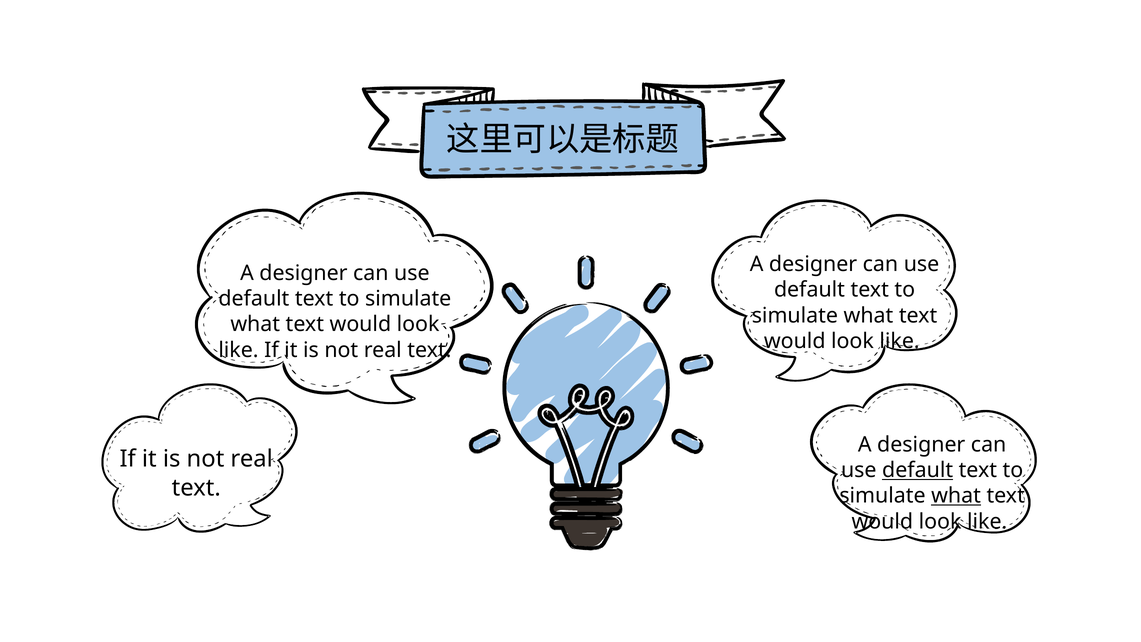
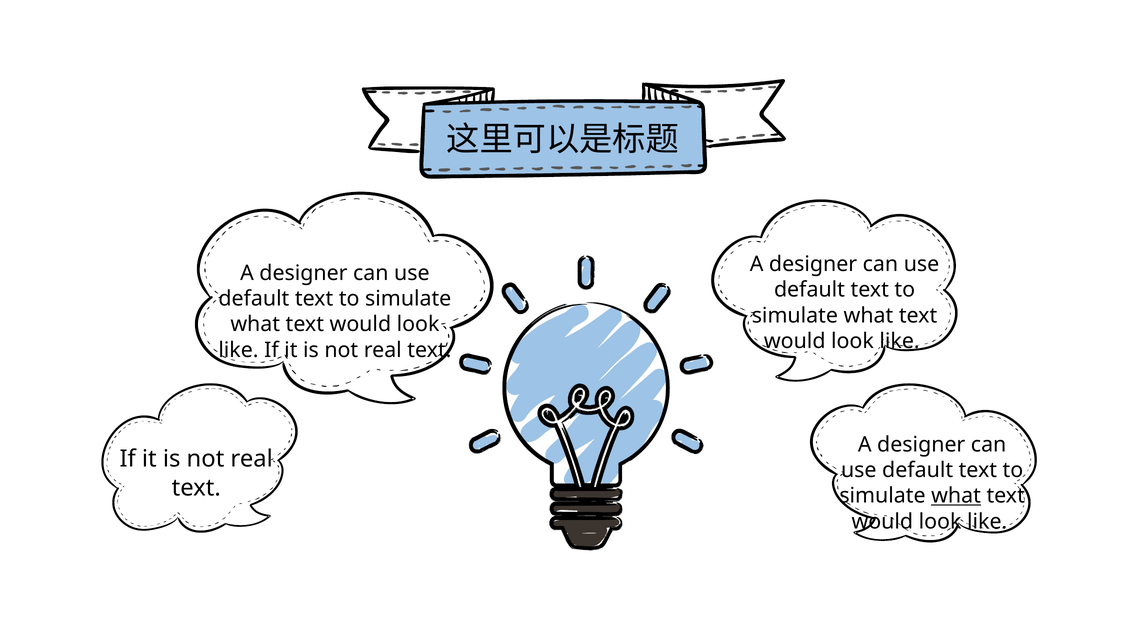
default at (918, 470) underline: present -> none
